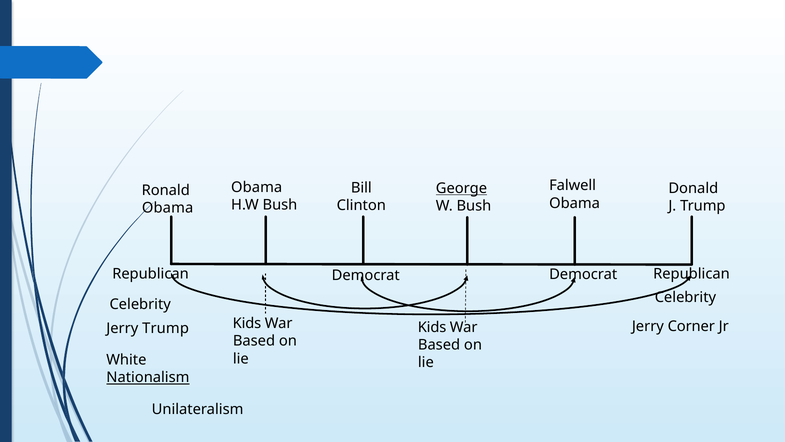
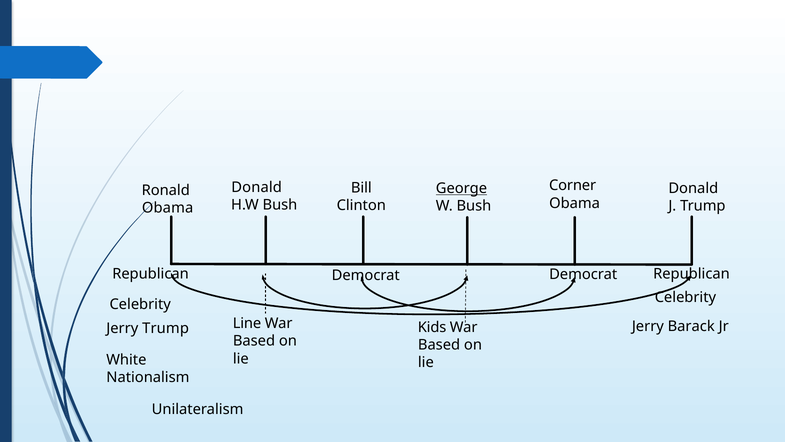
Falwell: Falwell -> Corner
Obama at (257, 187): Obama -> Donald
Kids at (247, 323): Kids -> Line
Corner: Corner -> Barack
Nationalism underline: present -> none
